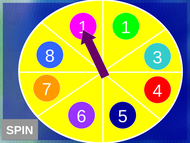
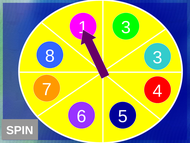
1 at (126, 27): 1 -> 3
